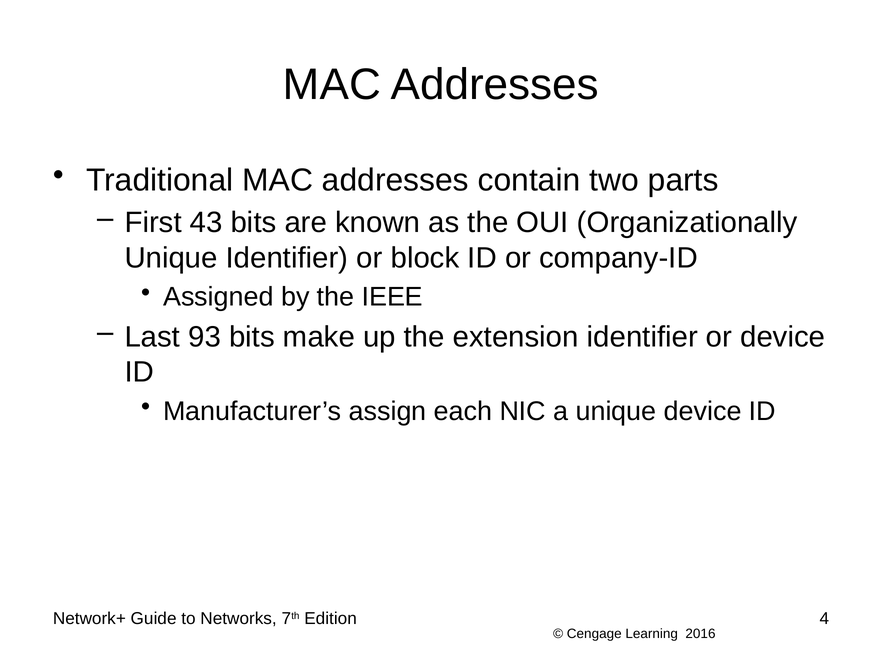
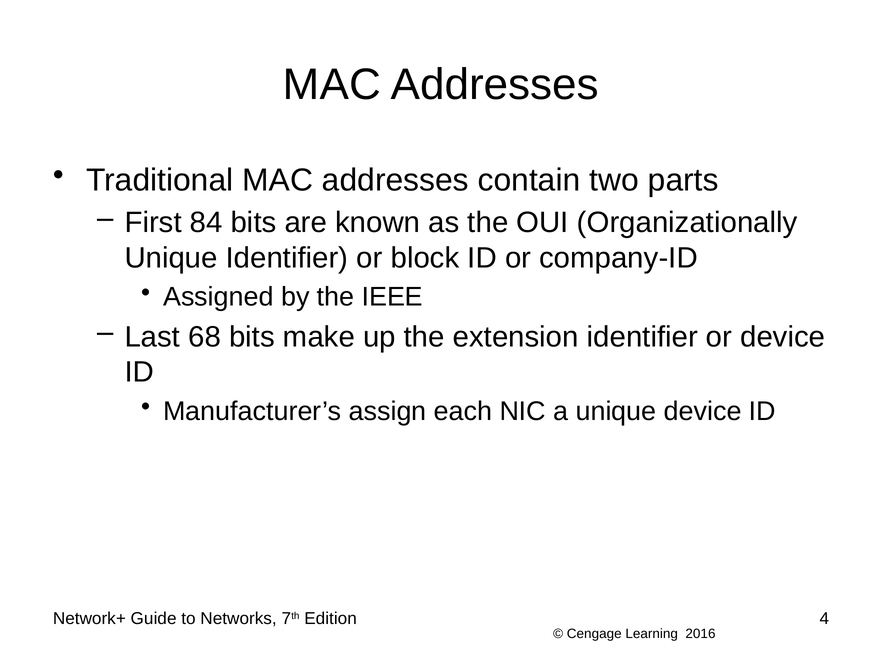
43: 43 -> 84
93: 93 -> 68
